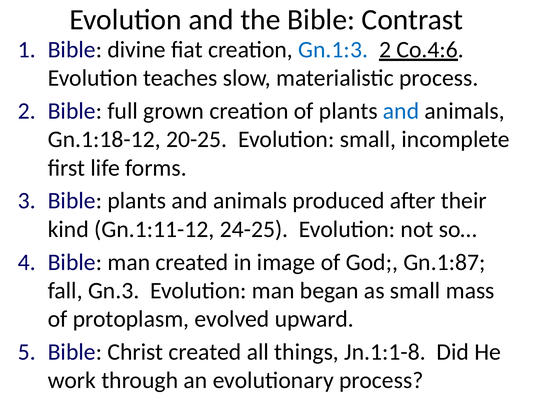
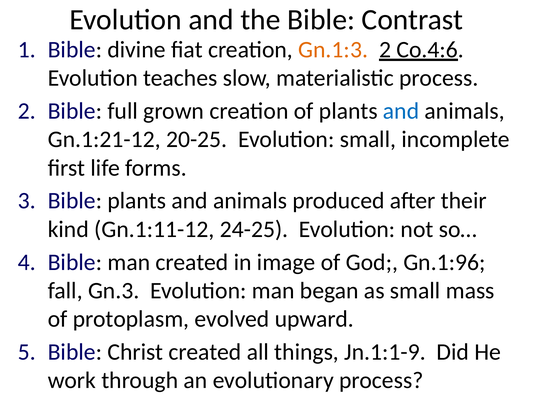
Gn.1:3 colour: blue -> orange
Gn.1:18-12: Gn.1:18-12 -> Gn.1:21-12
Gn.1:87: Gn.1:87 -> Gn.1:96
Jn.1:1-8: Jn.1:1-8 -> Jn.1:1-9
